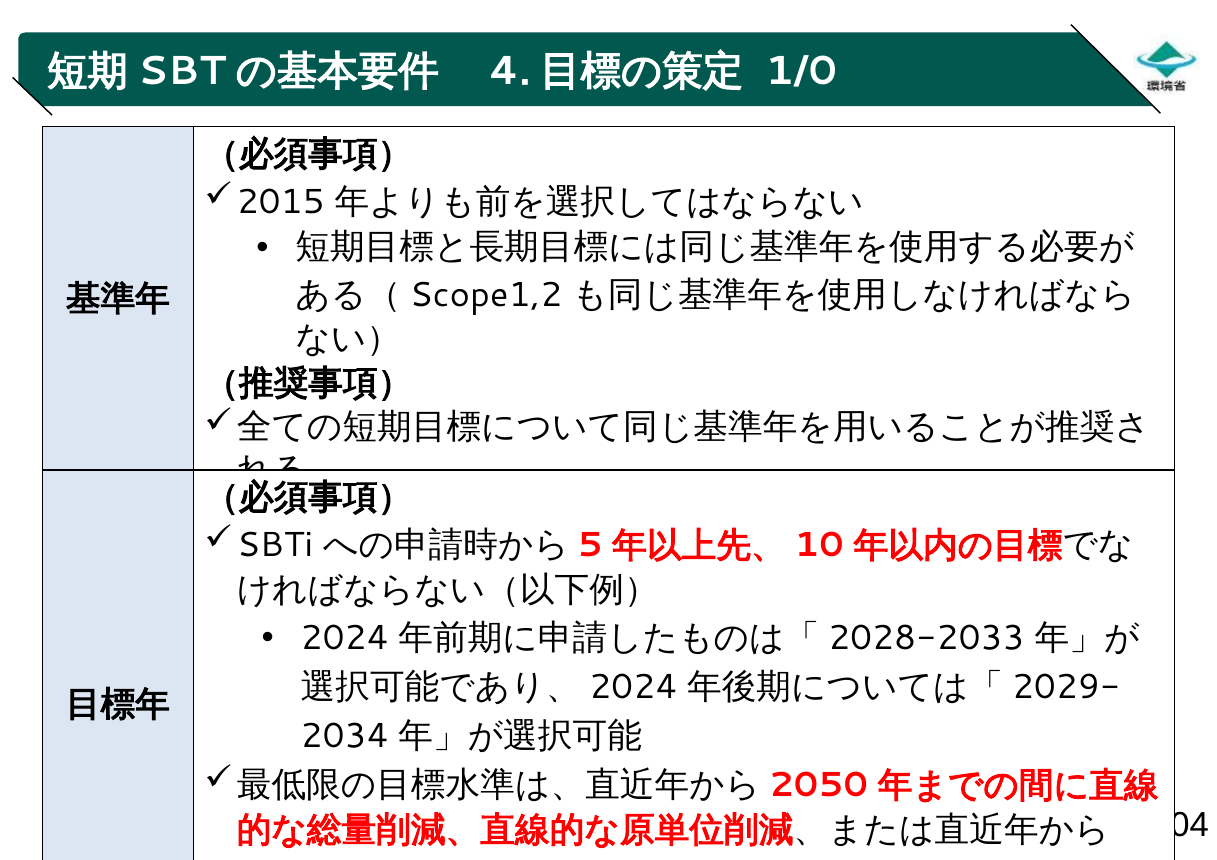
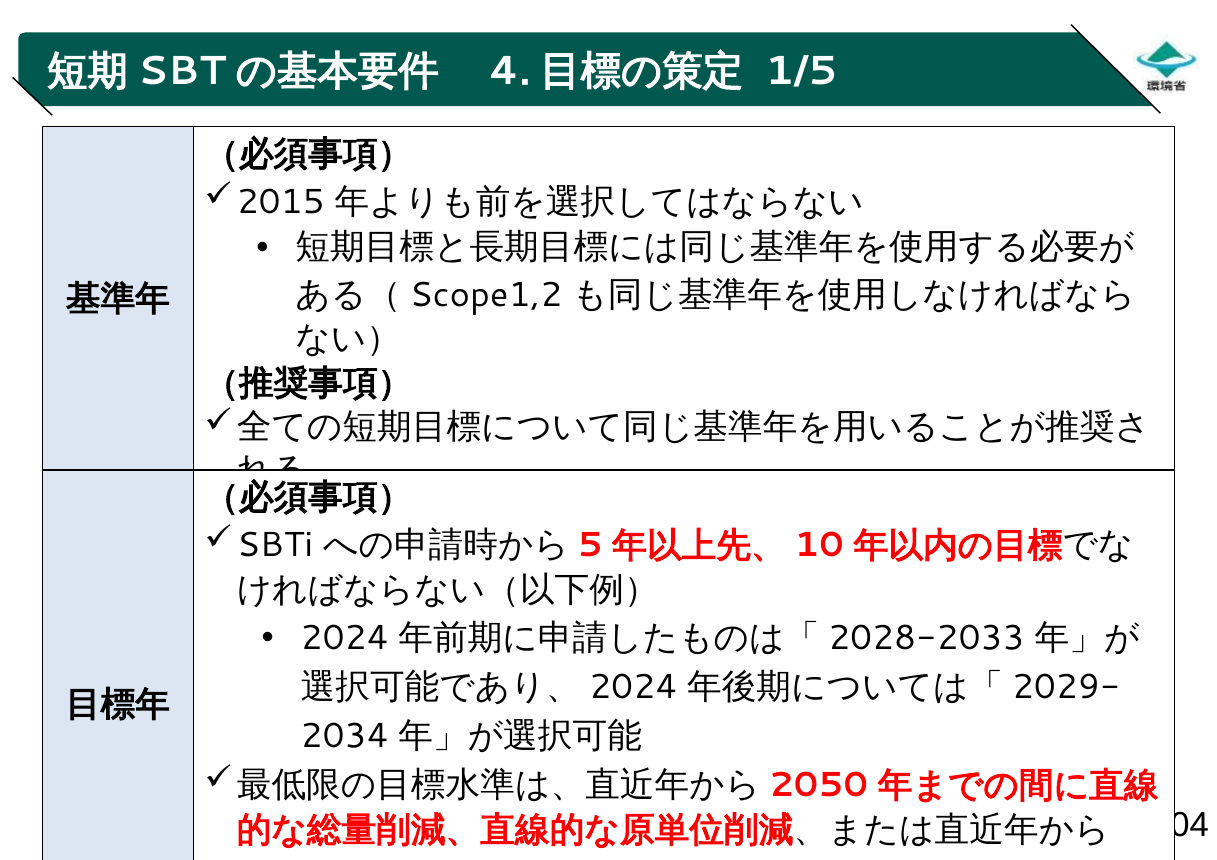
1/0: 1/0 -> 1/5
